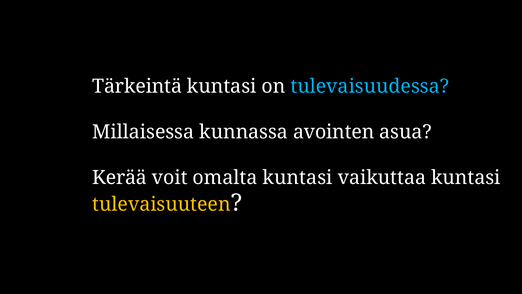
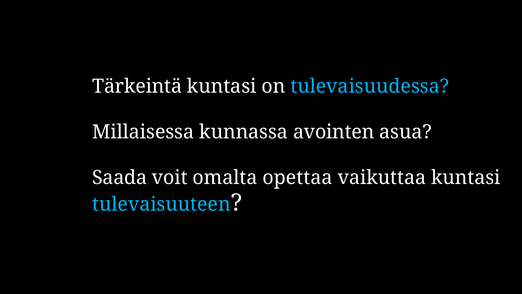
Kerää: Kerää -> Saada
omalta kuntasi: kuntasi -> opettaa
tulevaisuuteen colour: yellow -> light blue
